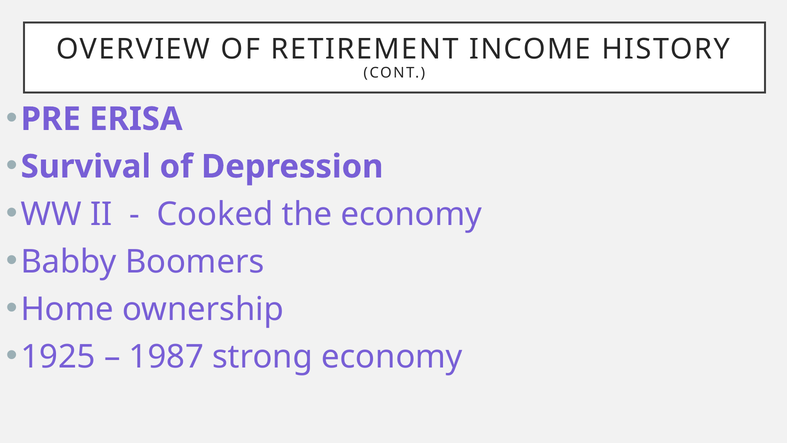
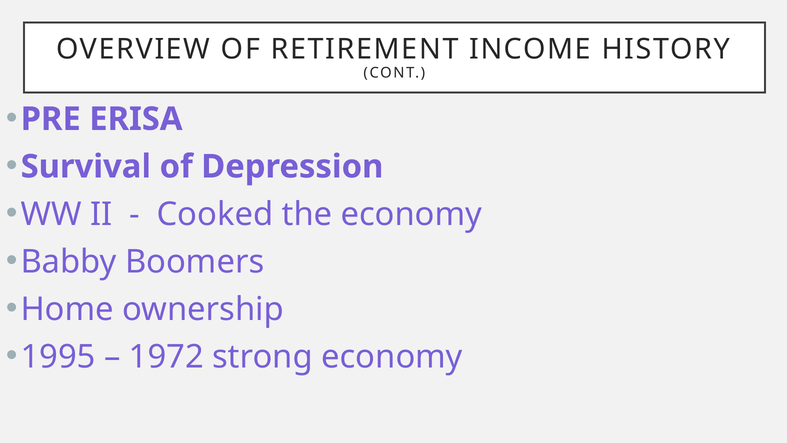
1925: 1925 -> 1995
1987: 1987 -> 1972
